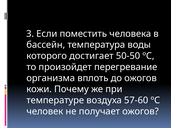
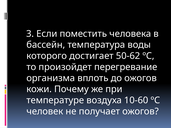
50-50: 50-50 -> 50-62
57-60: 57-60 -> 10-60
